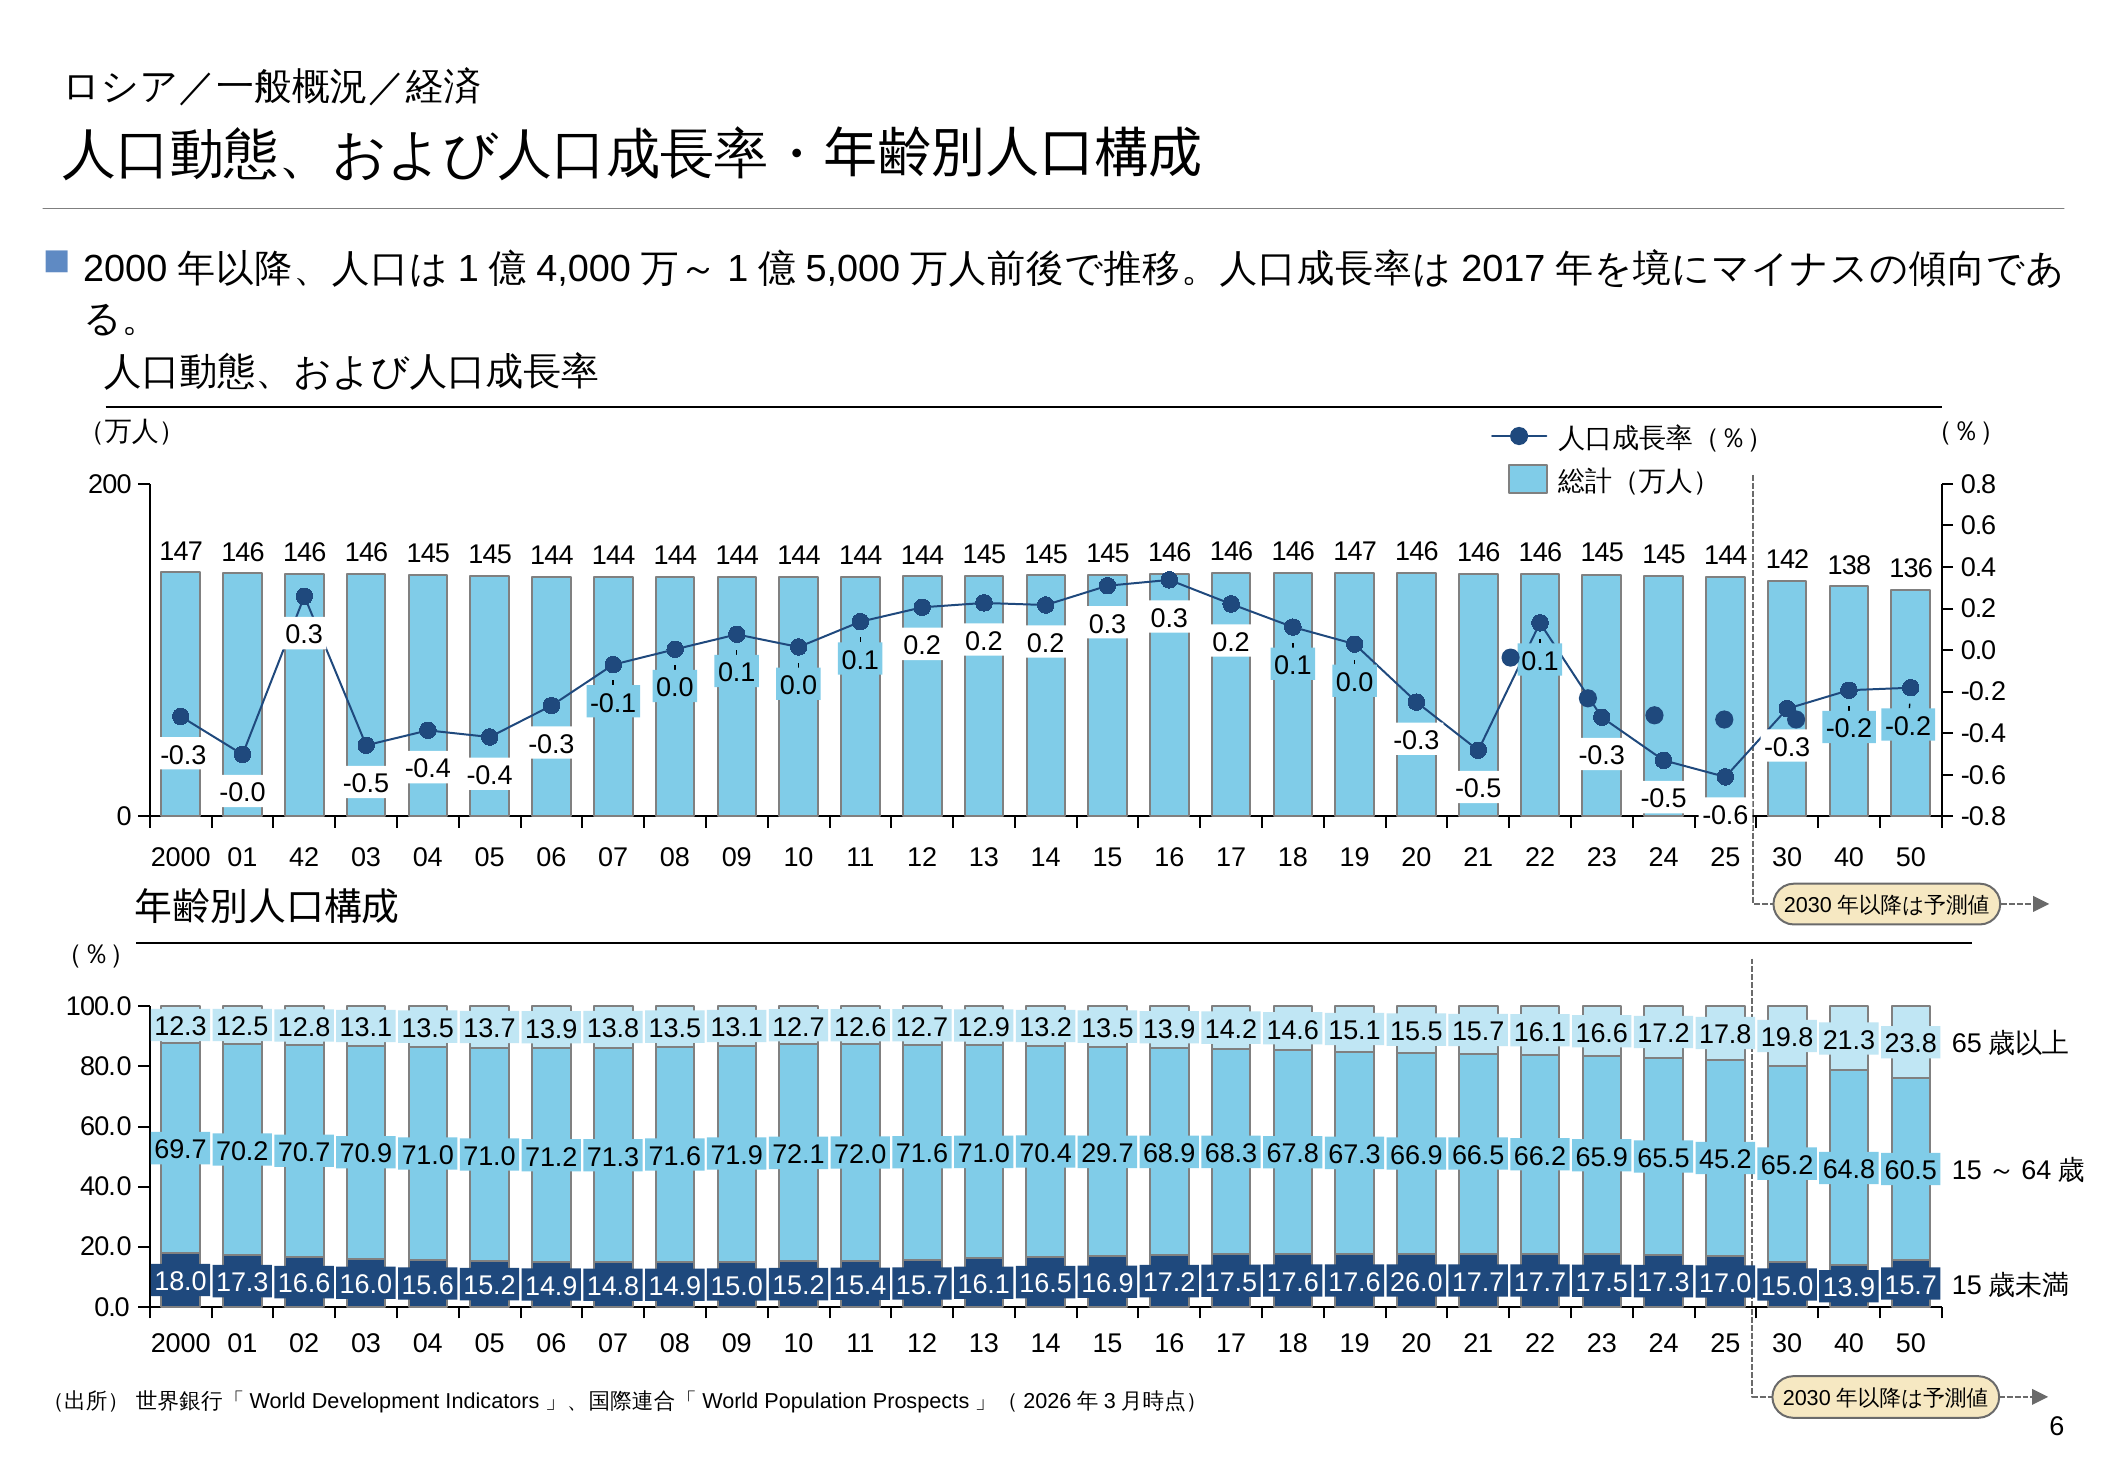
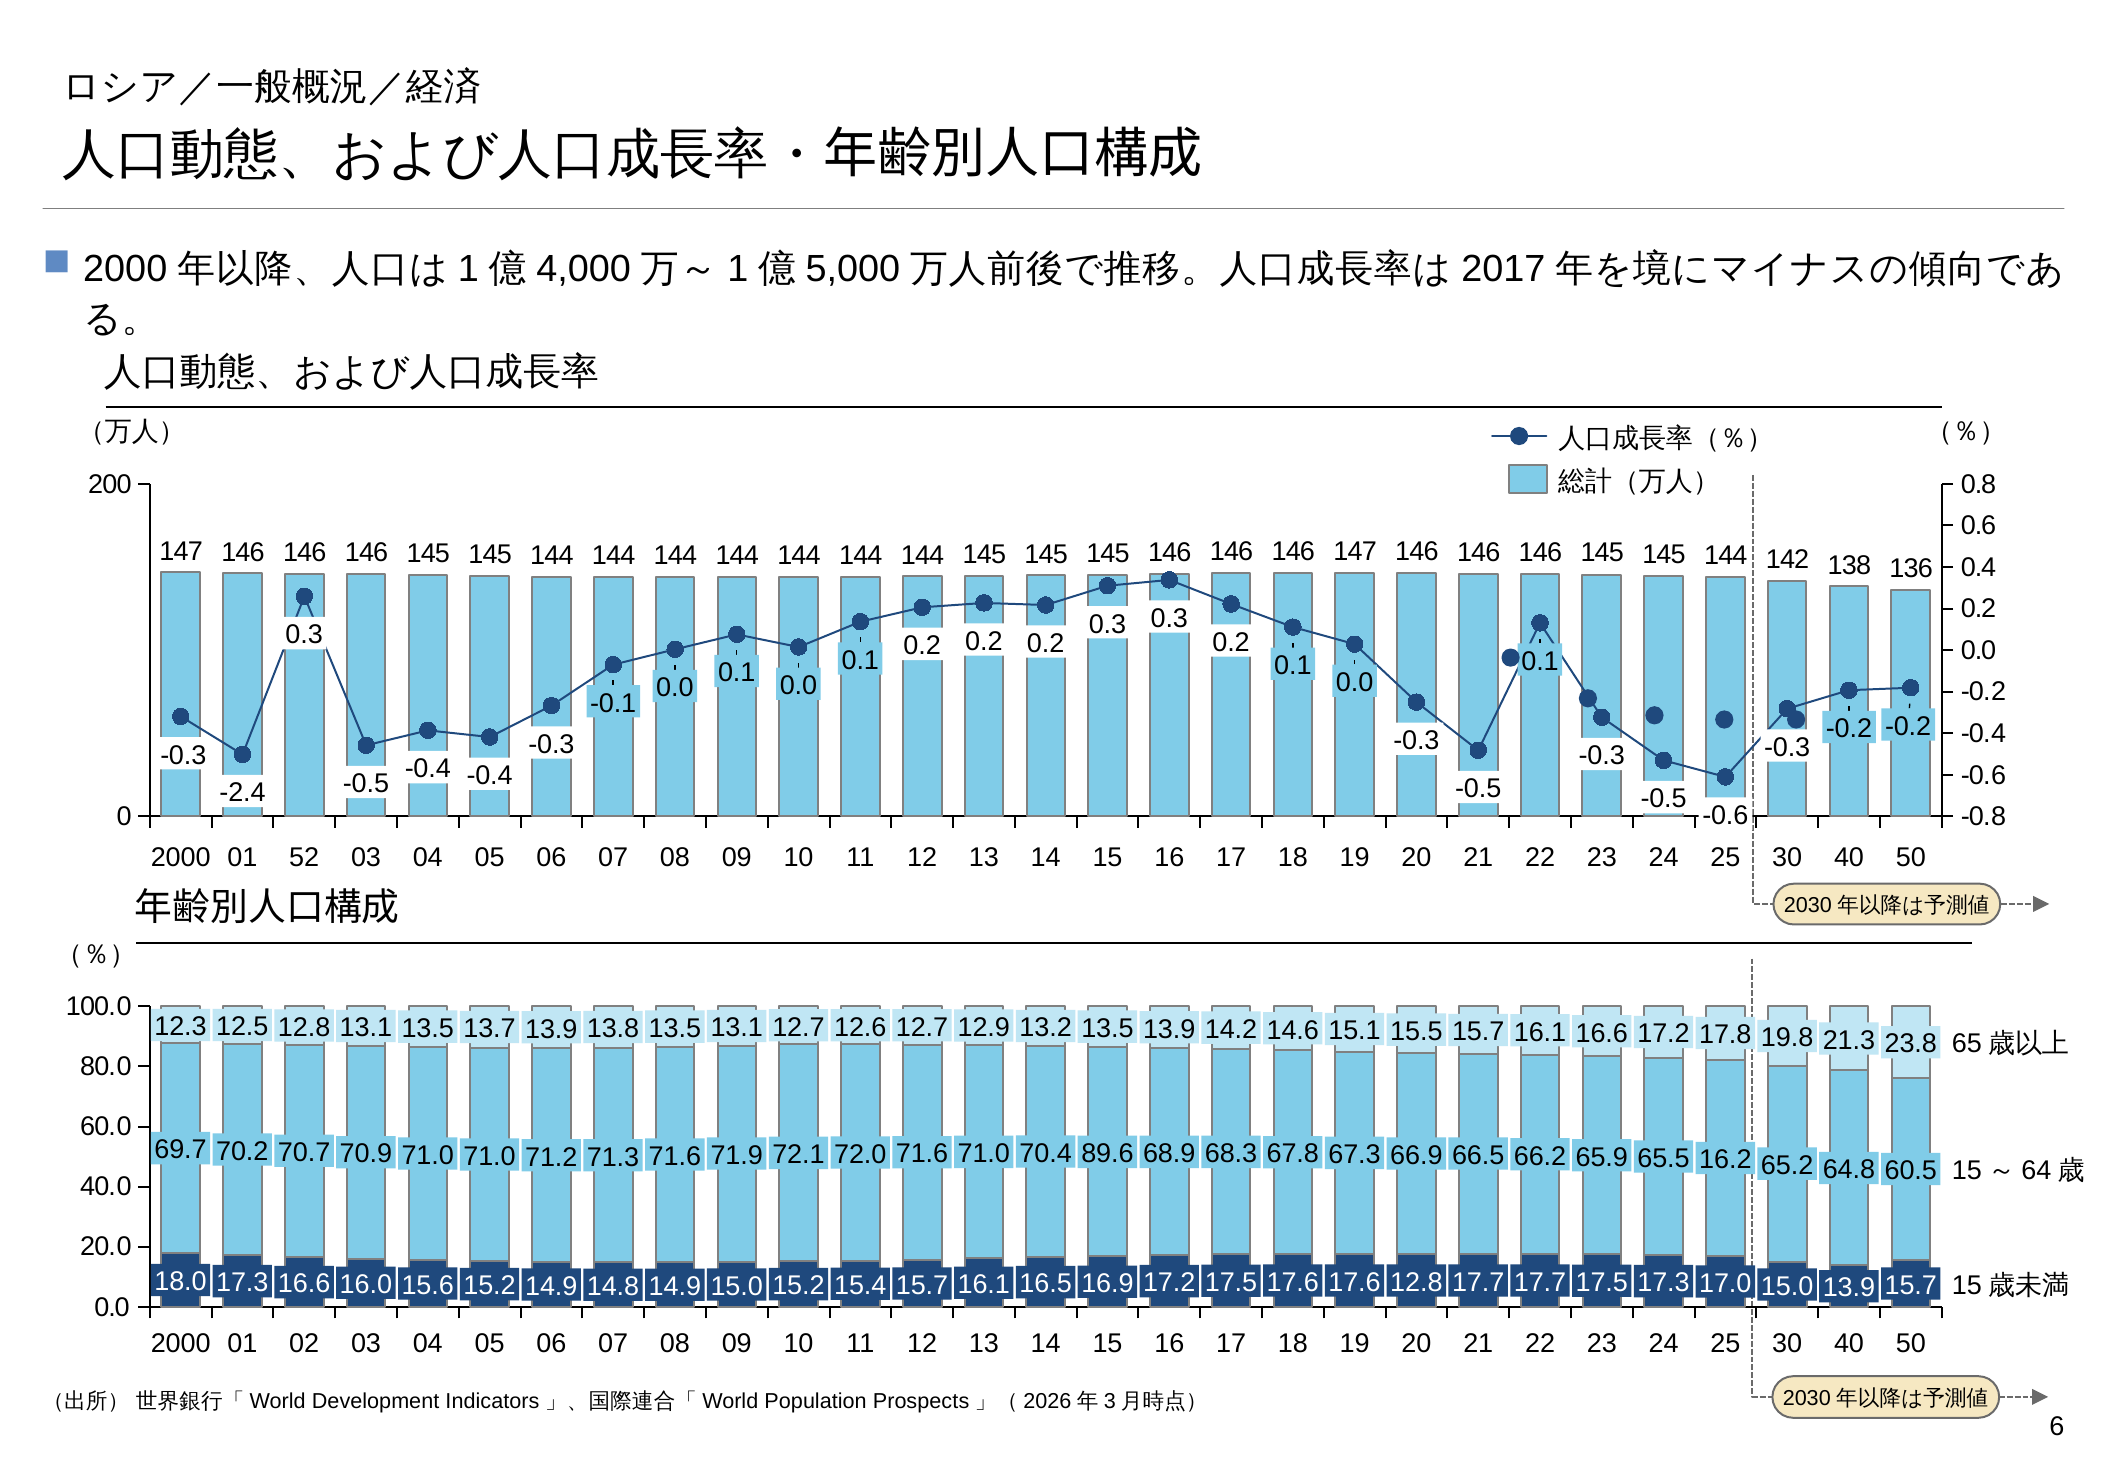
-0.0: -0.0 -> -2.4
42: 42 -> 52
29.7: 29.7 -> 89.6
45.2: 45.2 -> 16.2
26.0 at (1416, 1283): 26.0 -> 12.8
